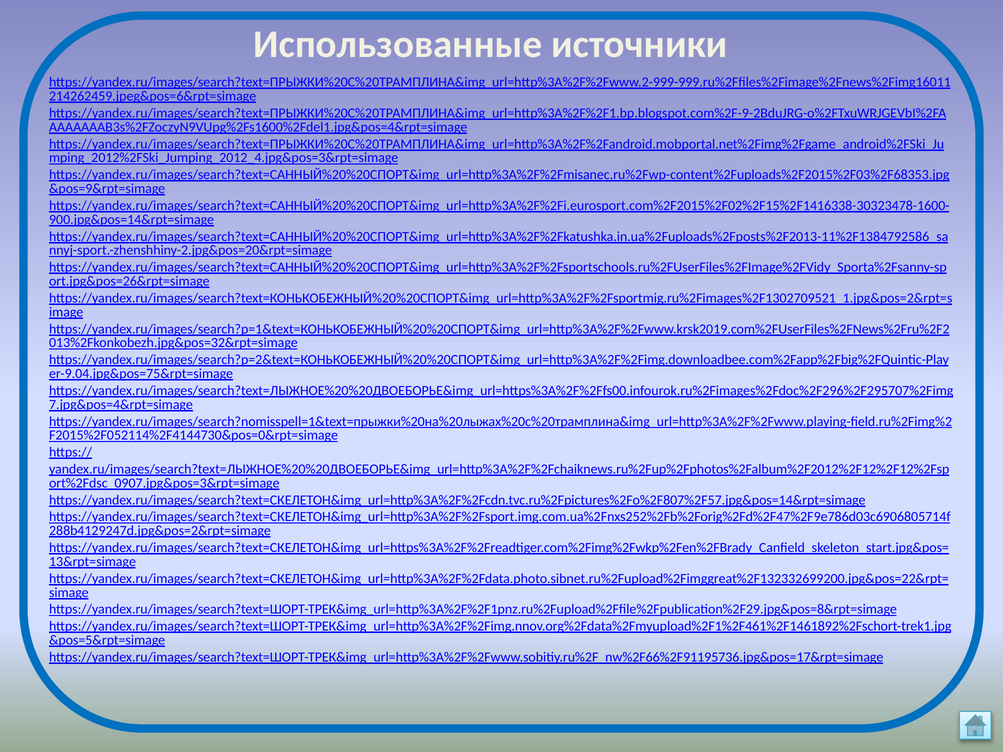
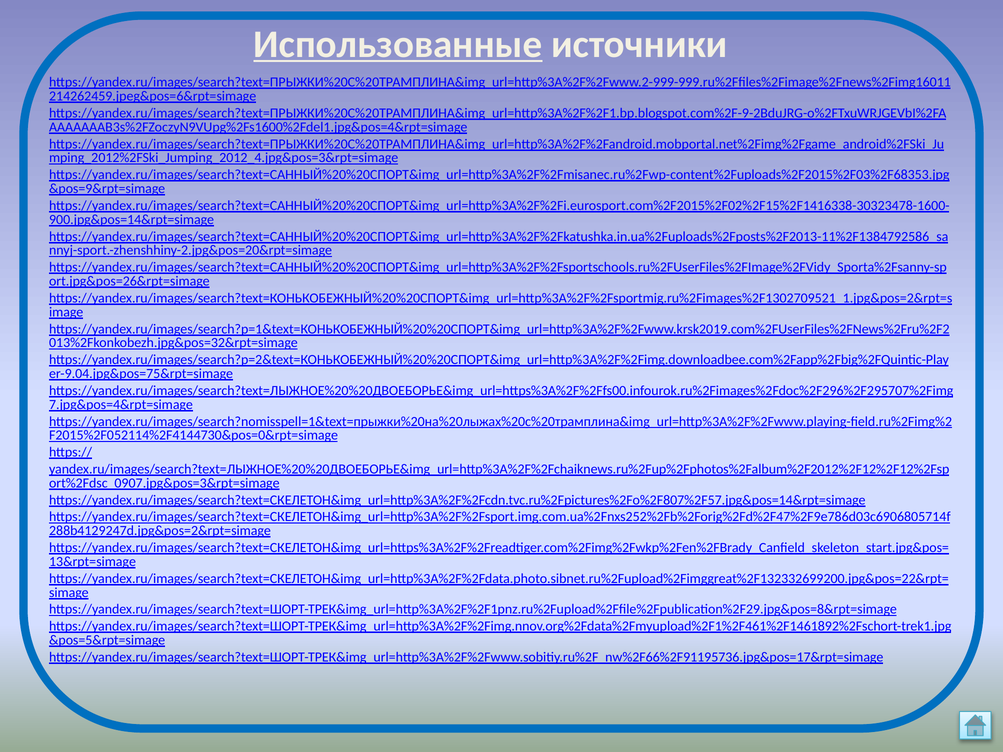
Использованные underline: none -> present
